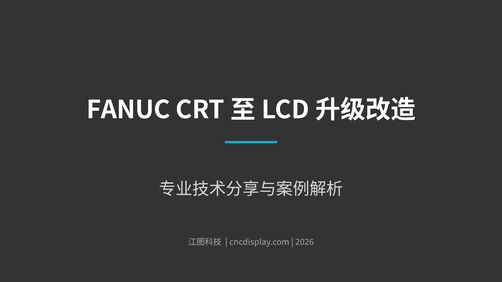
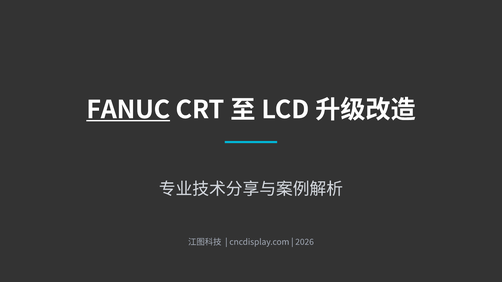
FANUC underline: none -> present
